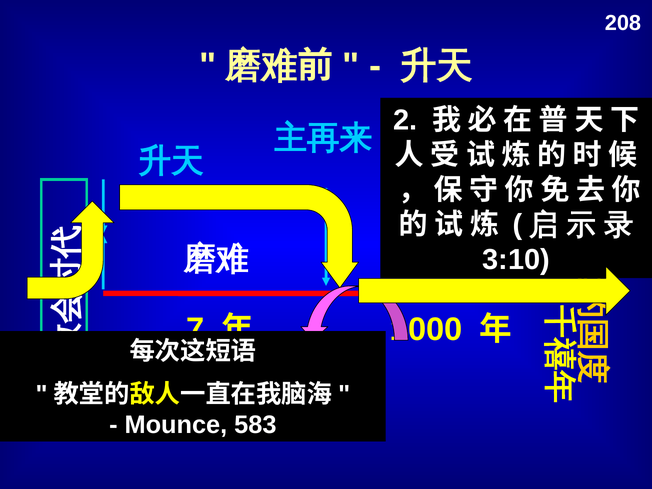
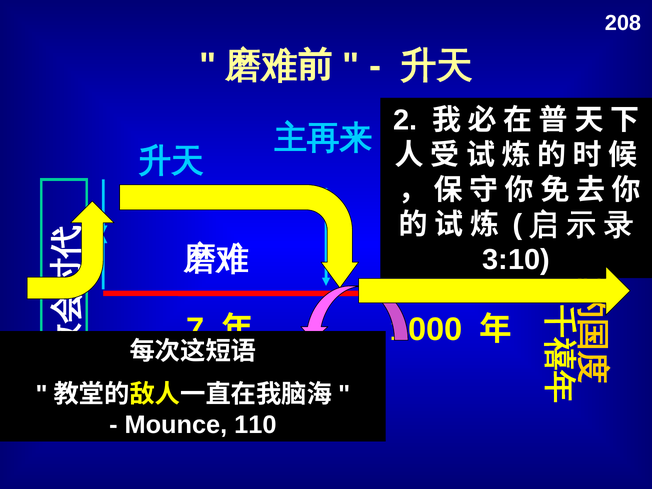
583: 583 -> 110
